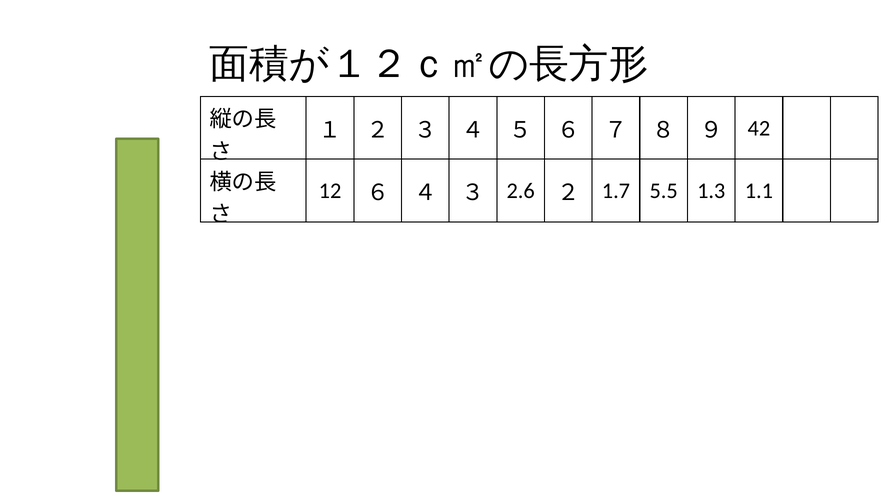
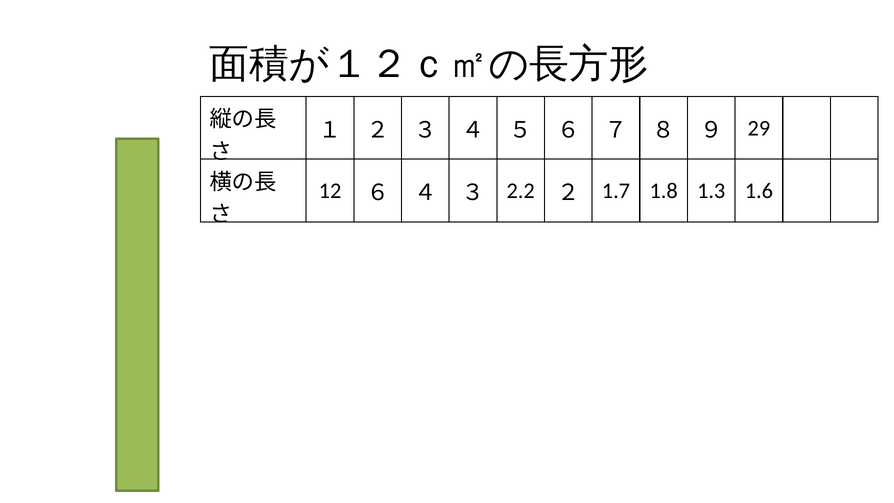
42: 42 -> 29
2.6: 2.6 -> 2.2
5.5: 5.5 -> 1.8
1.1: 1.1 -> 1.6
